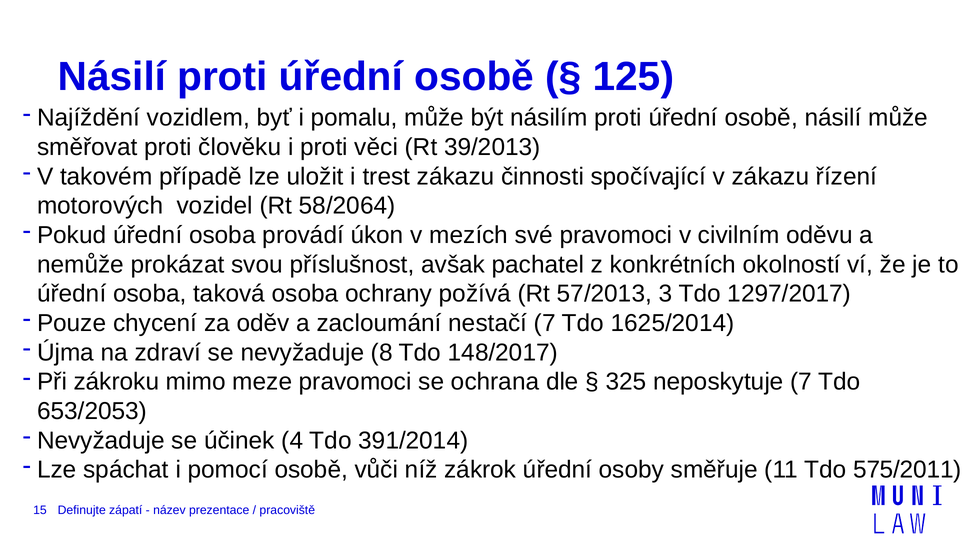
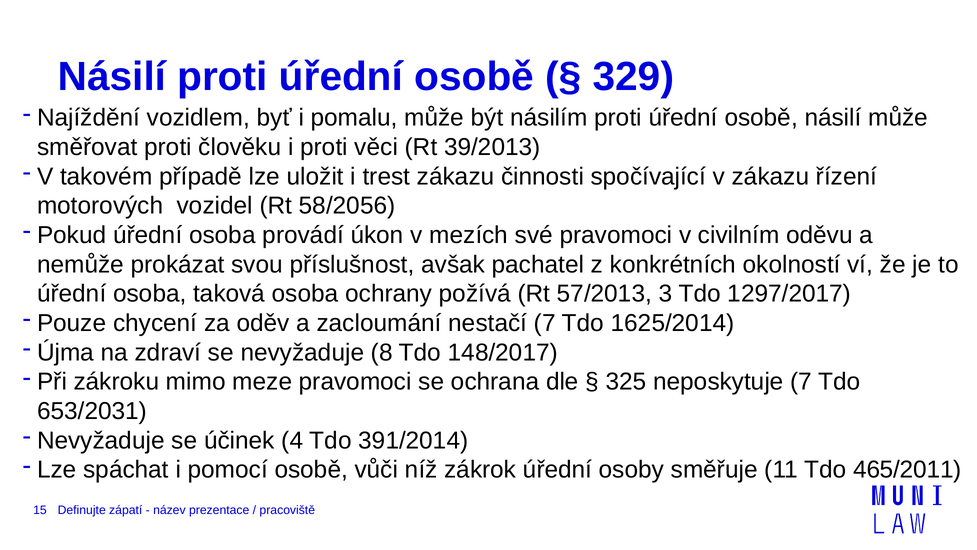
125: 125 -> 329
58/2064: 58/2064 -> 58/2056
653/2053: 653/2053 -> 653/2031
575/2011: 575/2011 -> 465/2011
